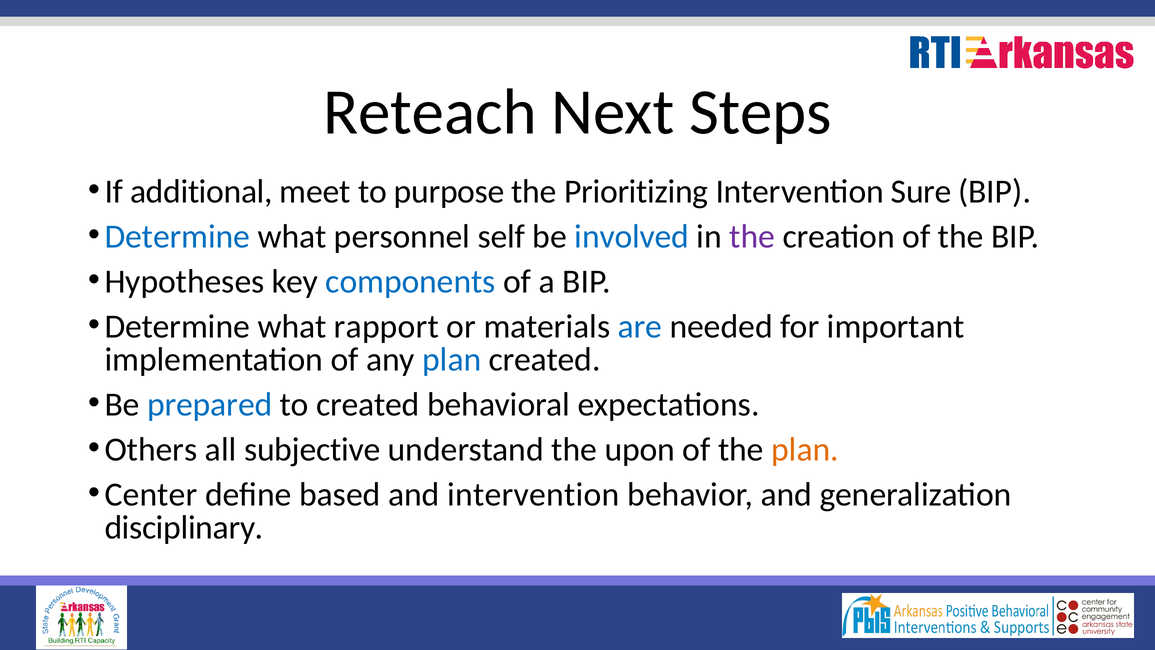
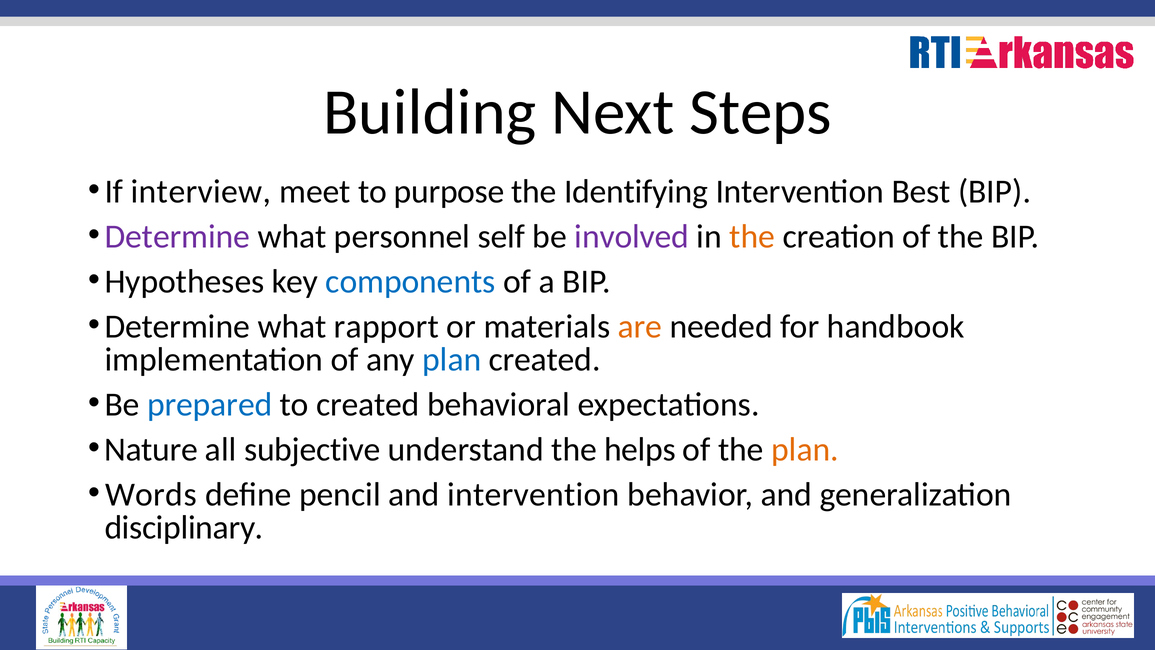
Reteach: Reteach -> Building
additional: additional -> interview
Prioritizing: Prioritizing -> Identifying
Sure: Sure -> Best
Determine at (177, 236) colour: blue -> purple
involved colour: blue -> purple
the at (752, 236) colour: purple -> orange
are colour: blue -> orange
important: important -> handbook
Others: Others -> Nature
upon: upon -> helps
Center: Center -> Words
based: based -> pencil
